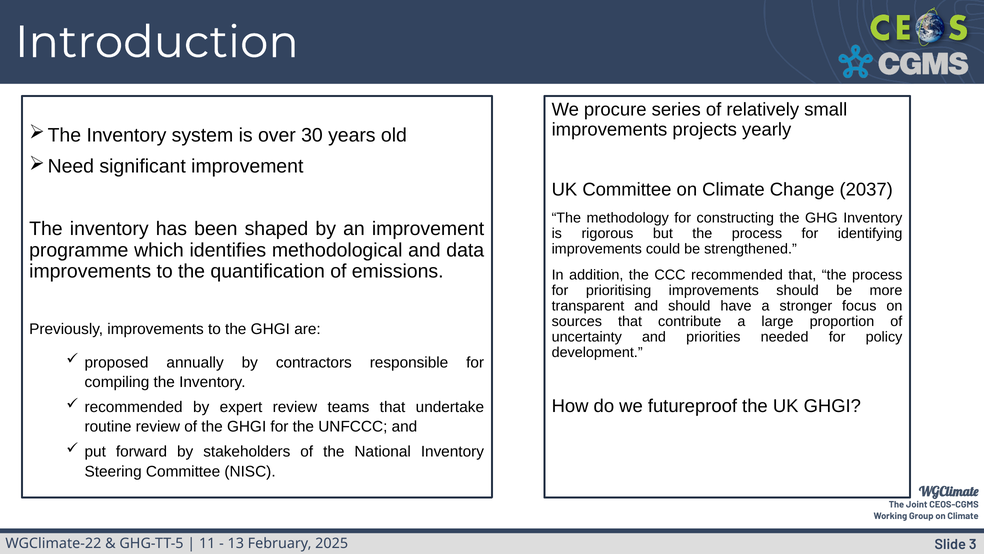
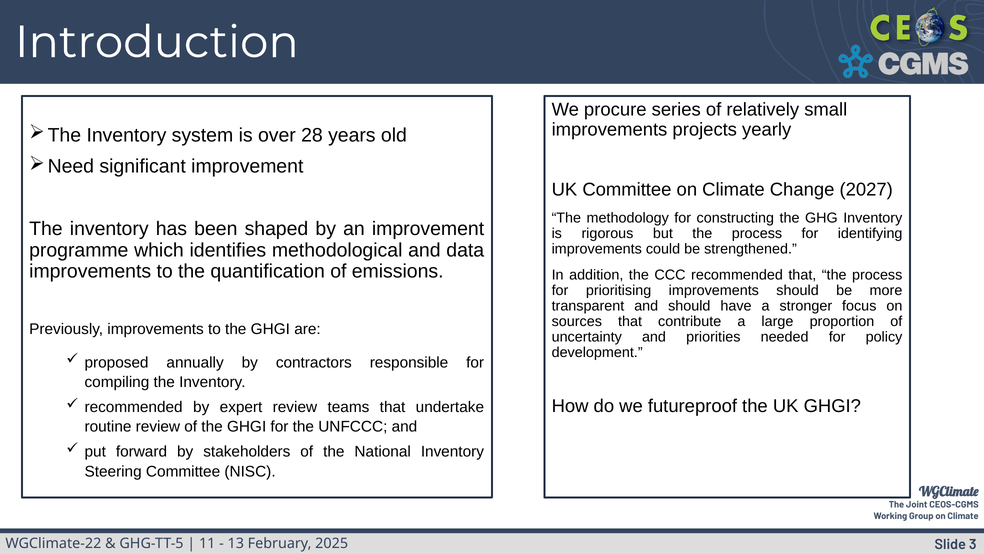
30: 30 -> 28
2037: 2037 -> 2027
